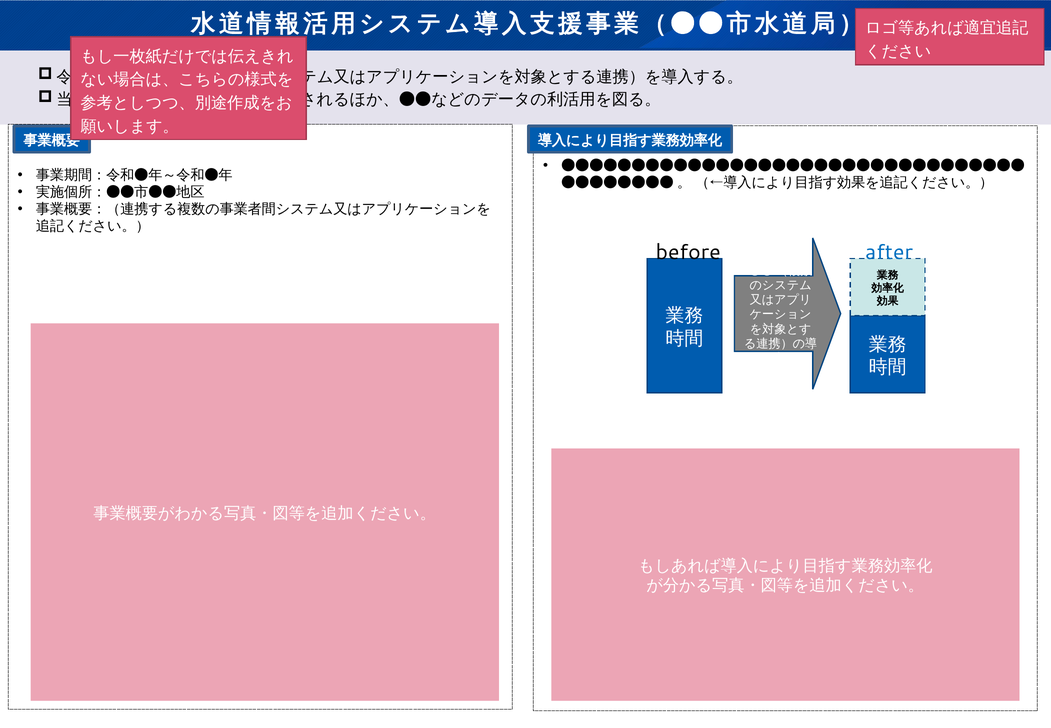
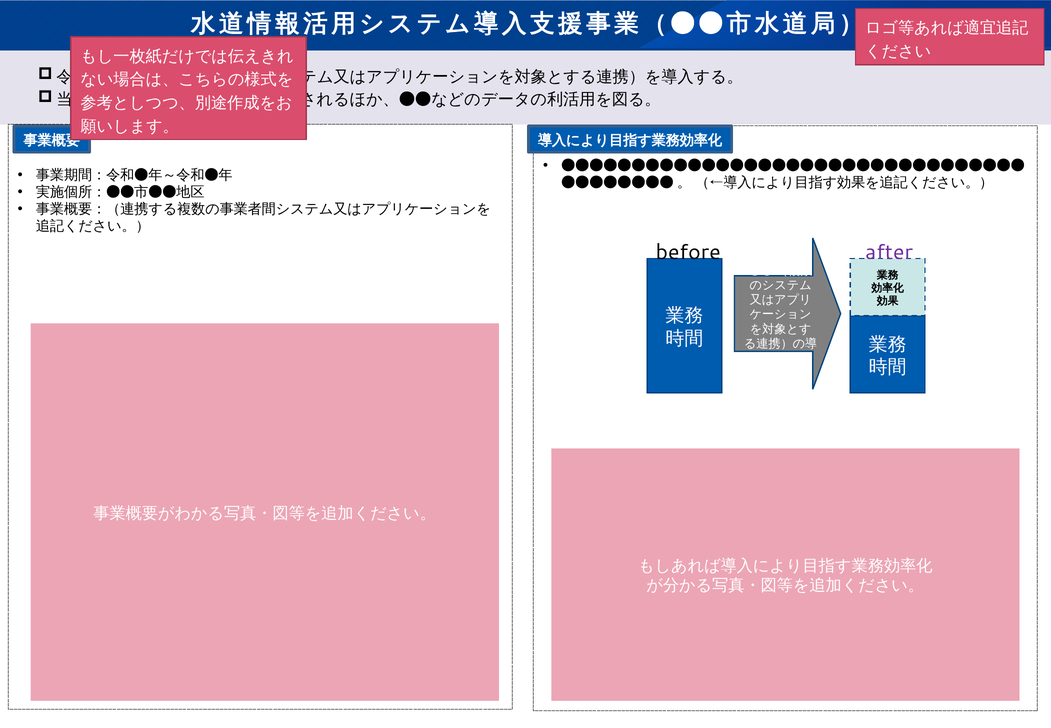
after colour: blue -> purple
